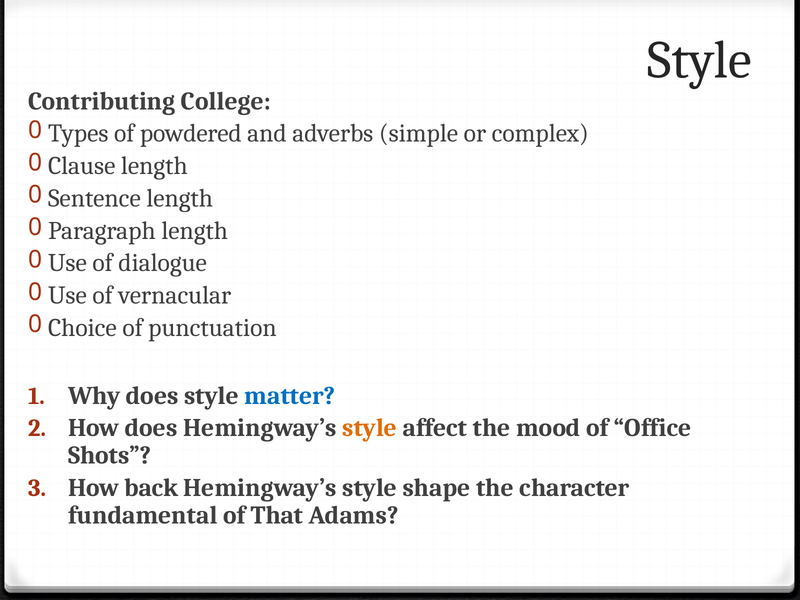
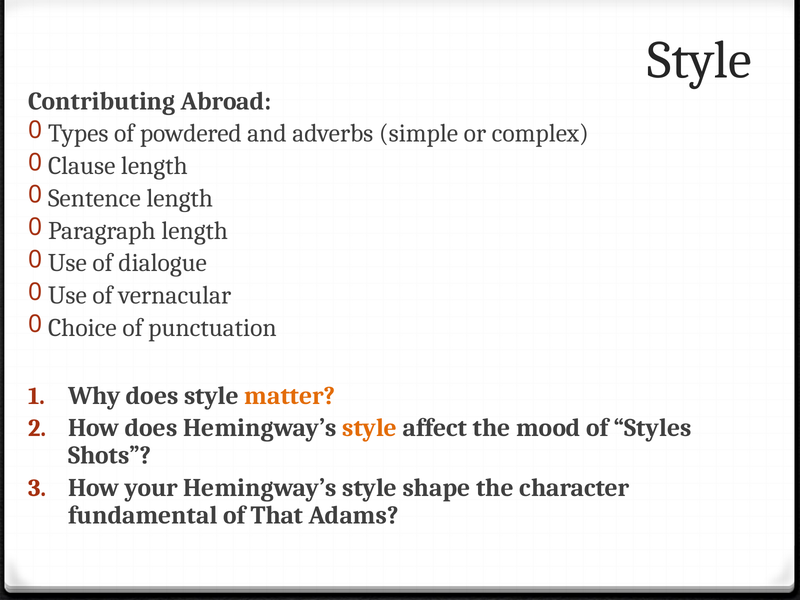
College: College -> Abroad
matter colour: blue -> orange
Office: Office -> Styles
back: back -> your
